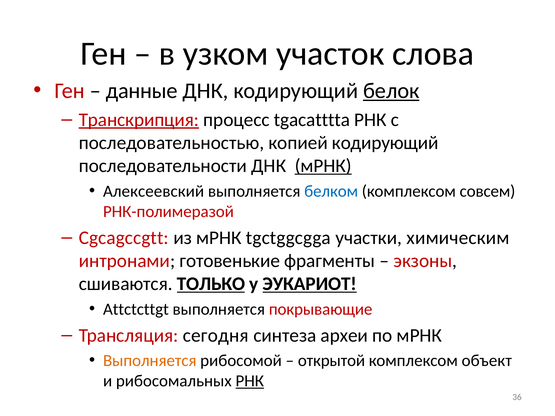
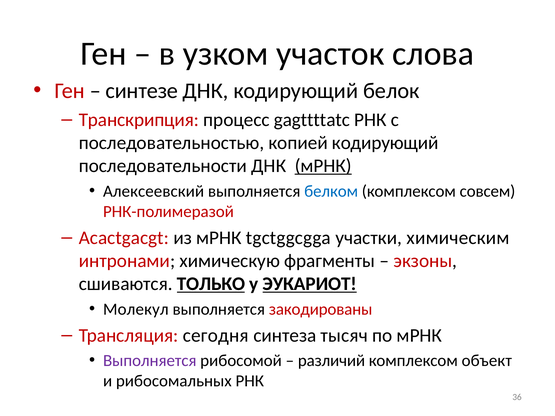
данные: данные -> синтезе
белок underline: present -> none
Транскрипция underline: present -> none
tgacatttta: tgacatttta -> gagttttatc
Cgcagccgtt: Cgcagccgtt -> Acactgacgt
готовенькие: готовенькие -> химическую
Attctcttgt: Attctcttgt -> Молекул
покрывающие: покрывающие -> закодированы
археи: археи -> тысяч
Выполняется at (150, 361) colour: orange -> purple
открытой: открытой -> различий
РНК at (250, 381) underline: present -> none
